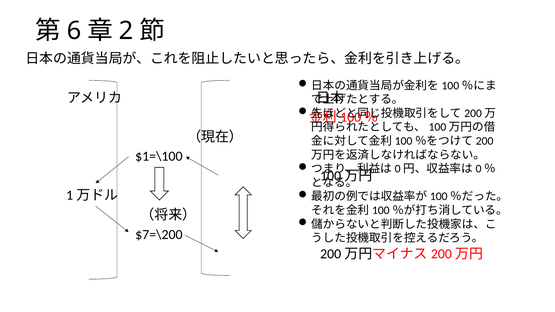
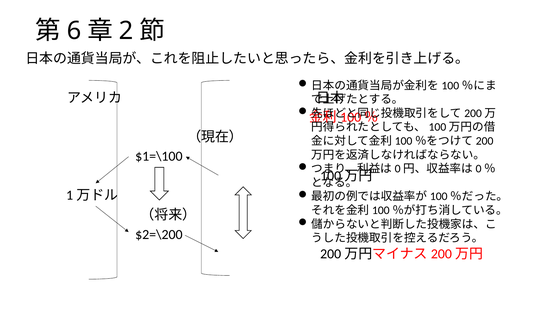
$7=\200: $7=\200 -> $2=\200
